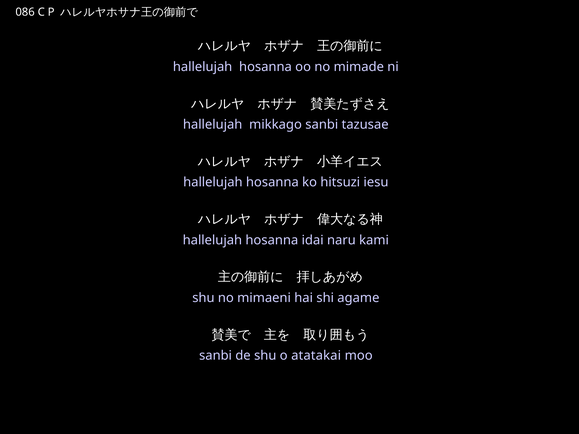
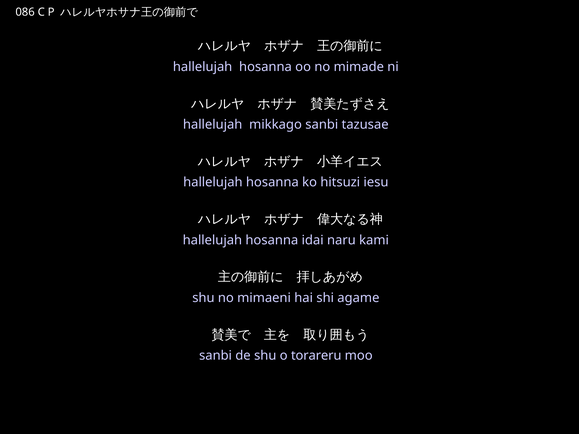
atatakai: atatakai -> torareru
